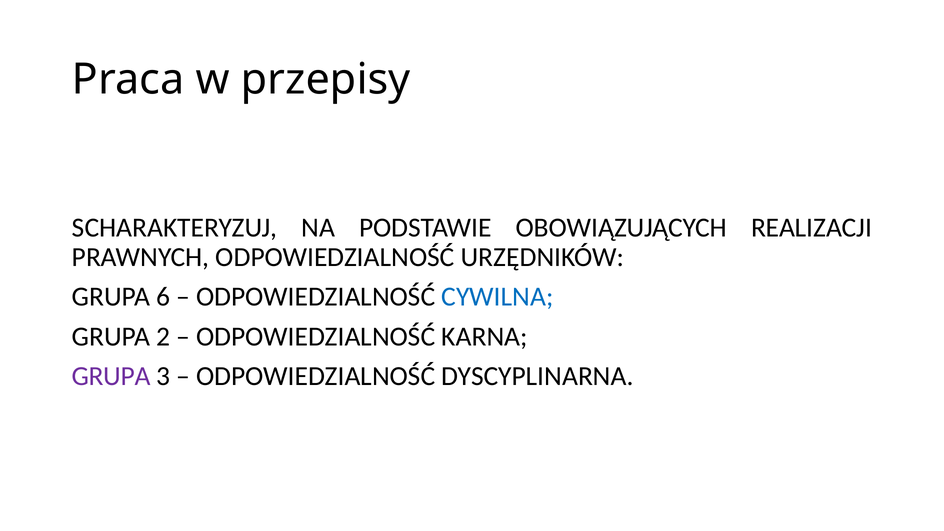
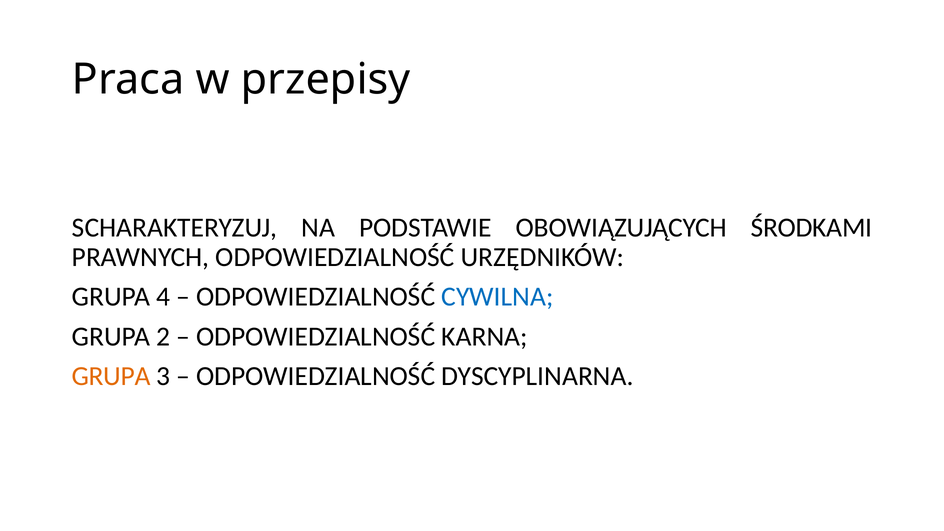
REALIZACJI: REALIZACJI -> ŚRODKAMI
6: 6 -> 4
GRUPA at (111, 376) colour: purple -> orange
